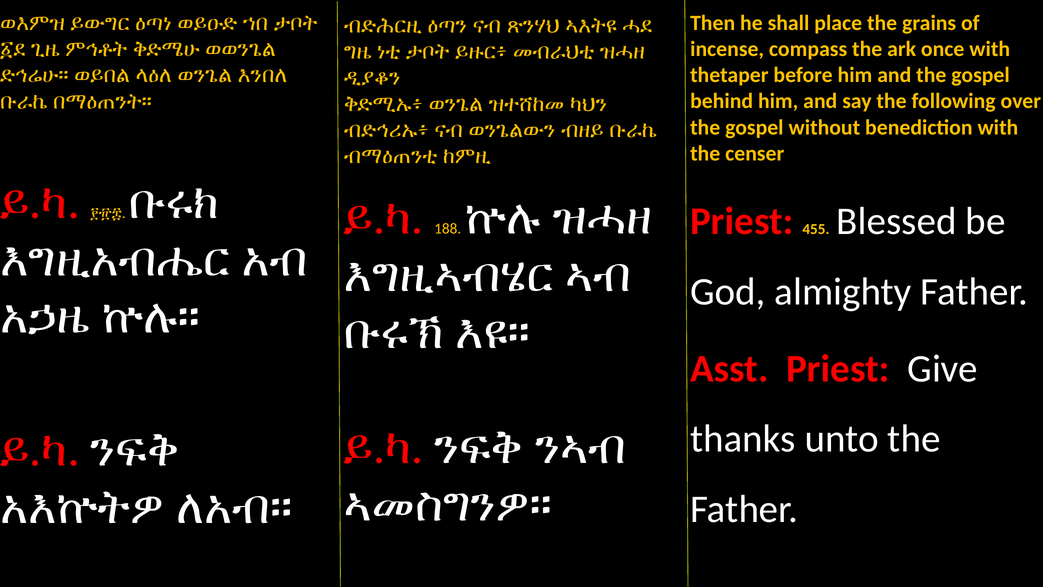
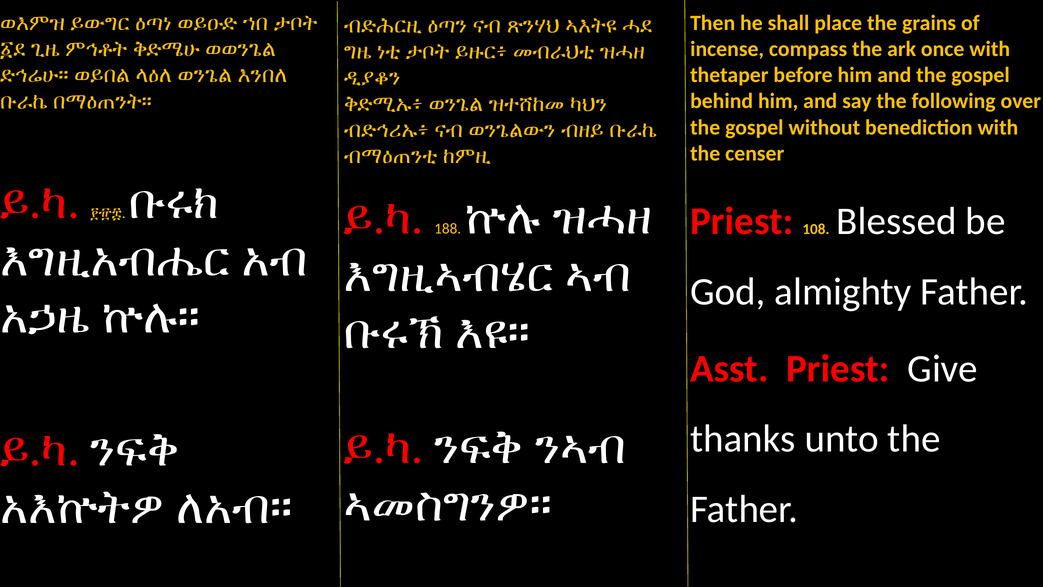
455: 455 -> 108
